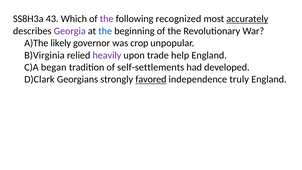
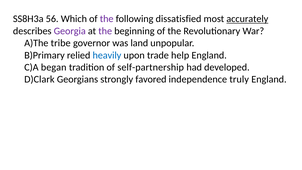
43: 43 -> 56
recognized: recognized -> dissatisfied
the at (105, 31) colour: blue -> purple
likely: likely -> tribe
crop: crop -> land
B)Virginia: B)Virginia -> B)Primary
heavily colour: purple -> blue
self-settlements: self-settlements -> self-partnership
favored underline: present -> none
